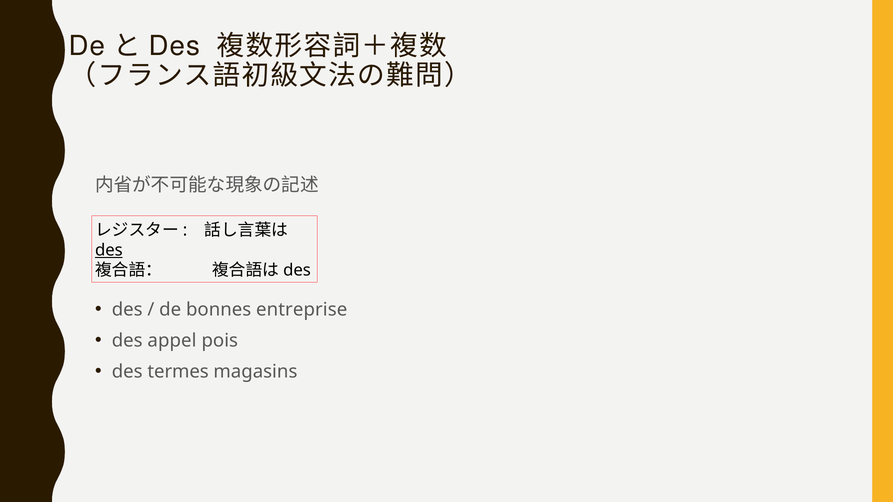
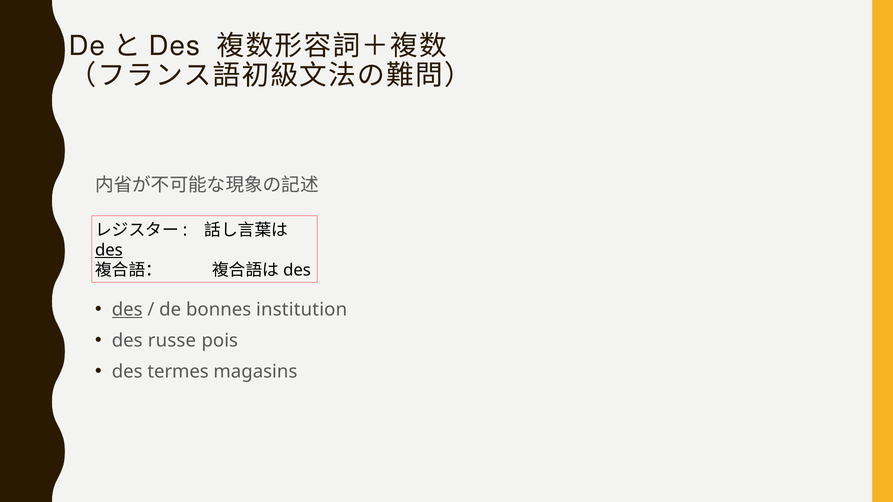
des at (127, 310) underline: none -> present
entreprise: entreprise -> institution
appel: appel -> russe
